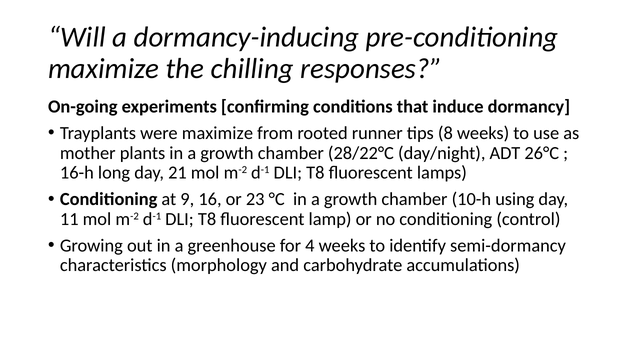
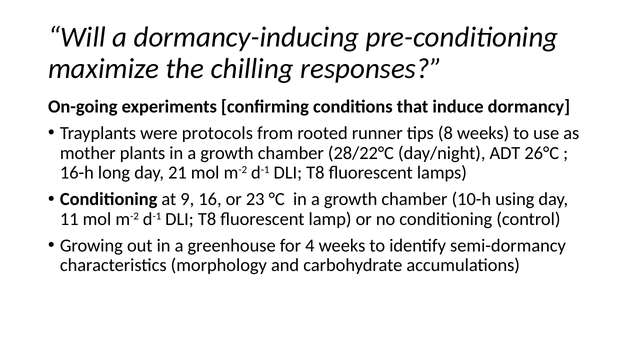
were maximize: maximize -> protocols
